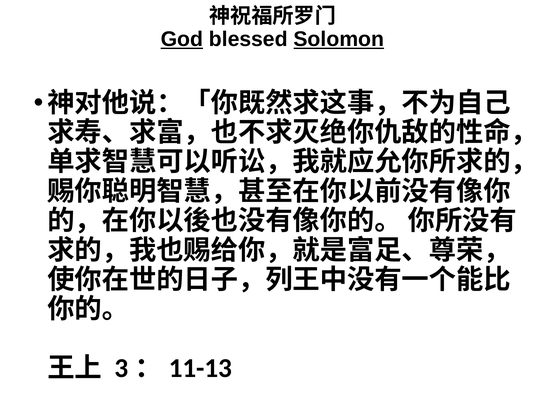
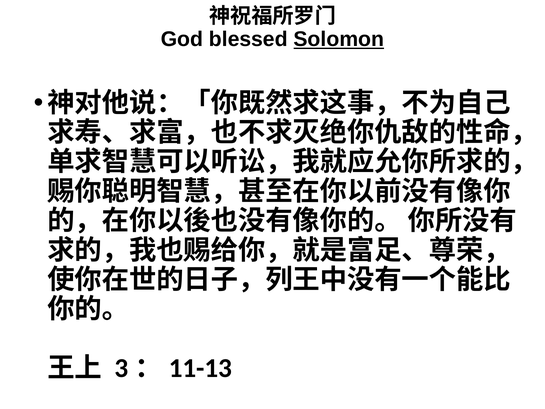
God underline: present -> none
